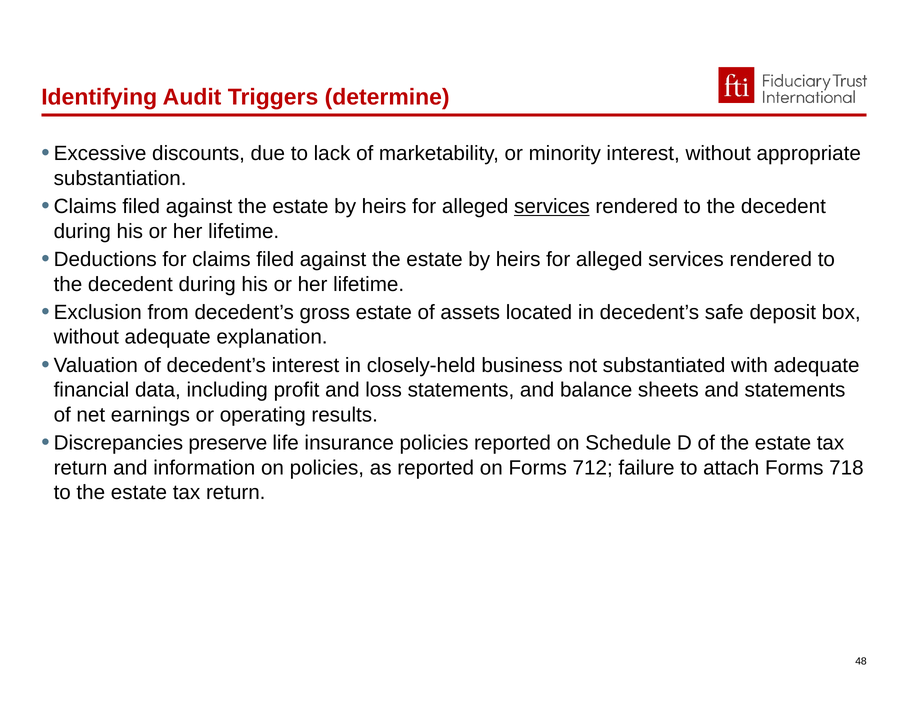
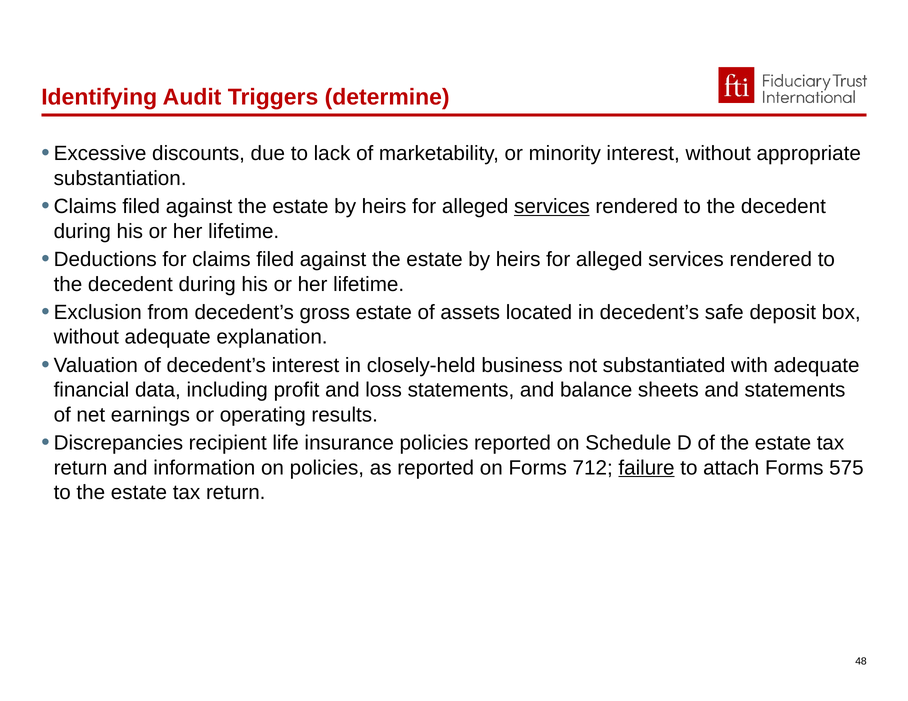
preserve: preserve -> recipient
failure underline: none -> present
718: 718 -> 575
